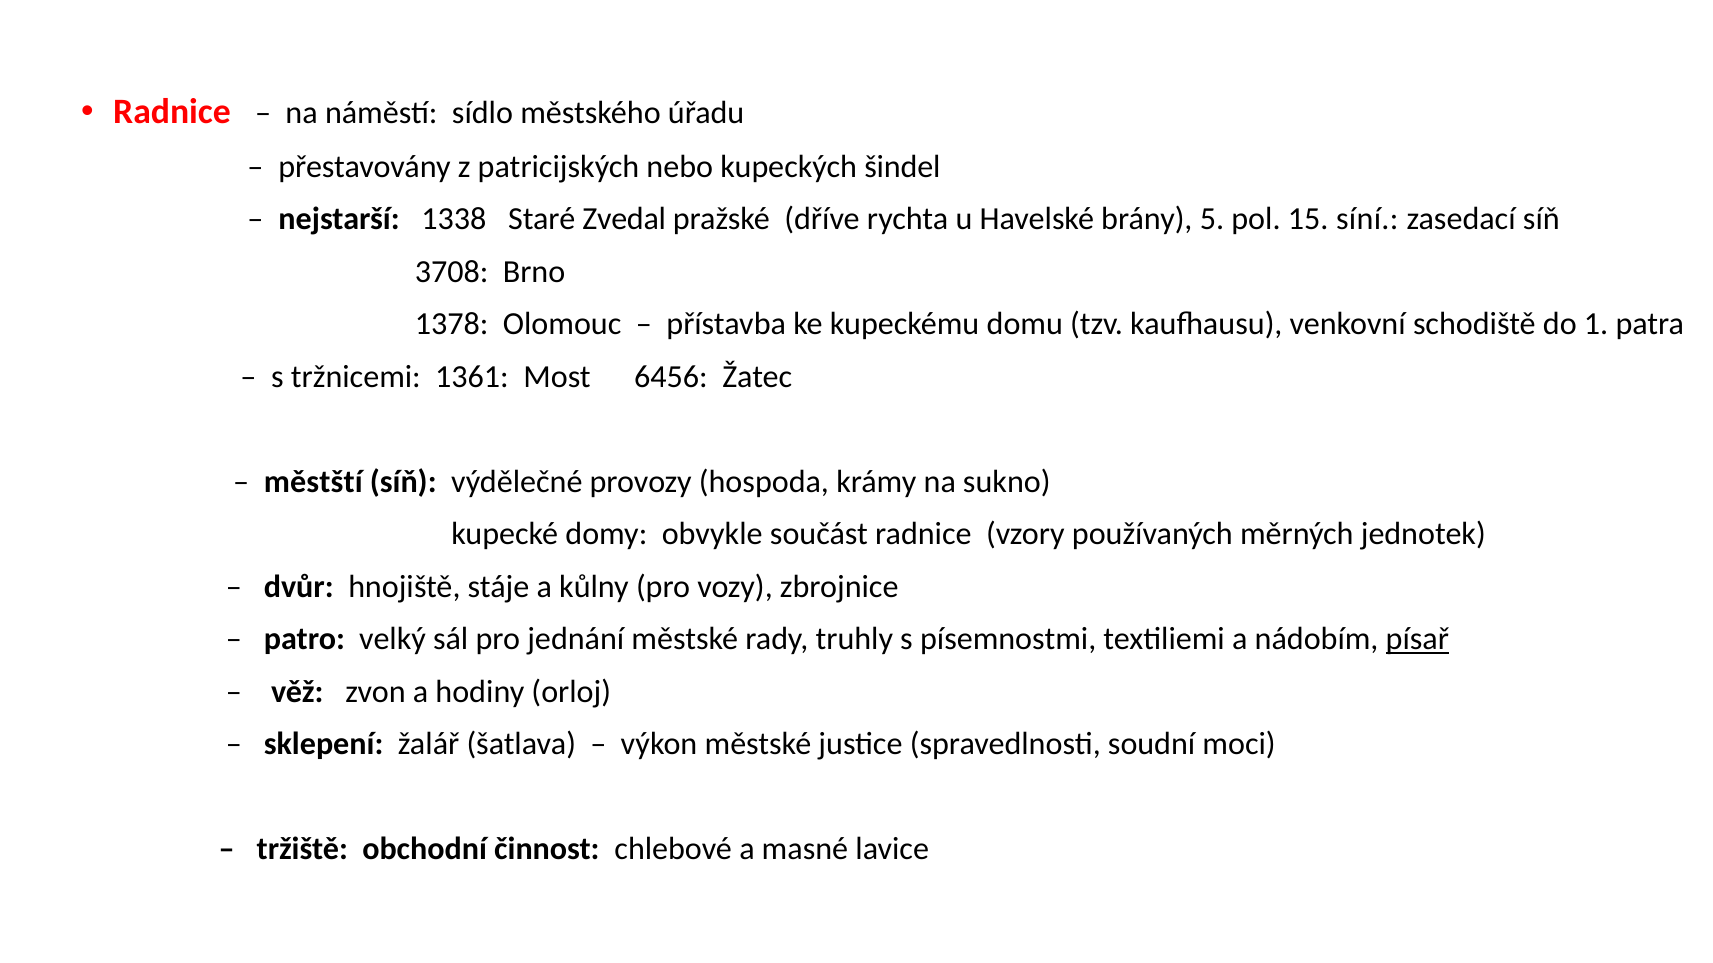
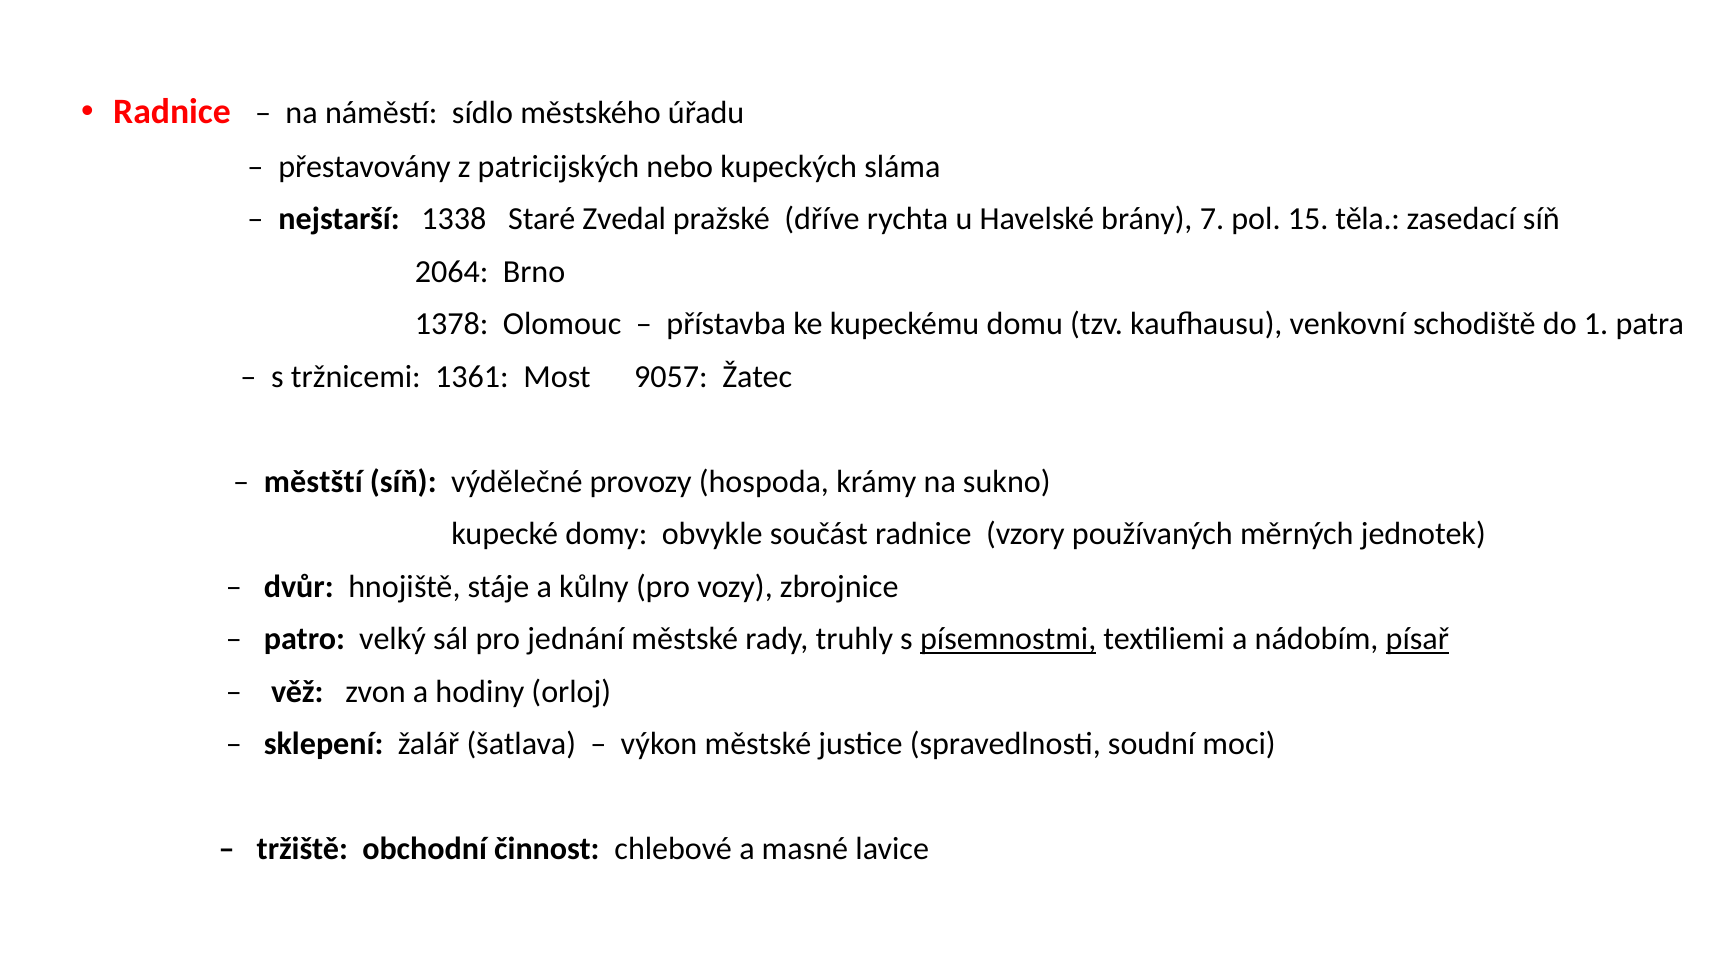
šindel: šindel -> sláma
5: 5 -> 7
síní: síní -> těla
3708: 3708 -> 2064
6456: 6456 -> 9057
písemnostmi underline: none -> present
